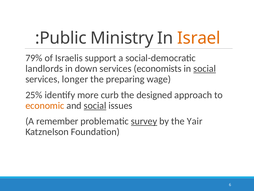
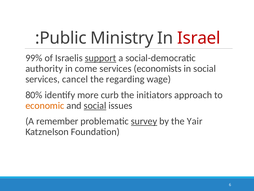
Israel colour: orange -> red
79%: 79% -> 99%
support underline: none -> present
landlords: landlords -> authority
down: down -> come
social at (205, 68) underline: present -> none
longer: longer -> cancel
preparing: preparing -> regarding
25%: 25% -> 80%
designed: designed -> initiators
